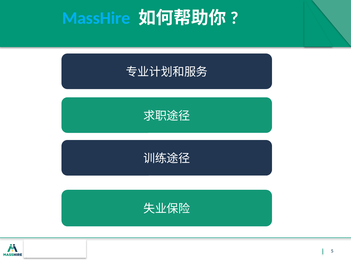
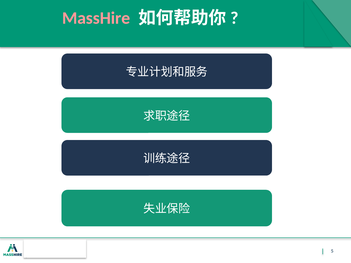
MassHire colour: light blue -> pink
